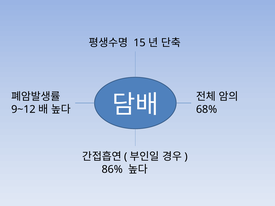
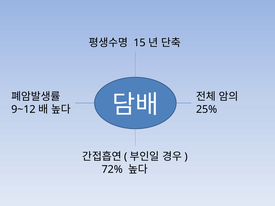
68%: 68% -> 25%
86%: 86% -> 72%
